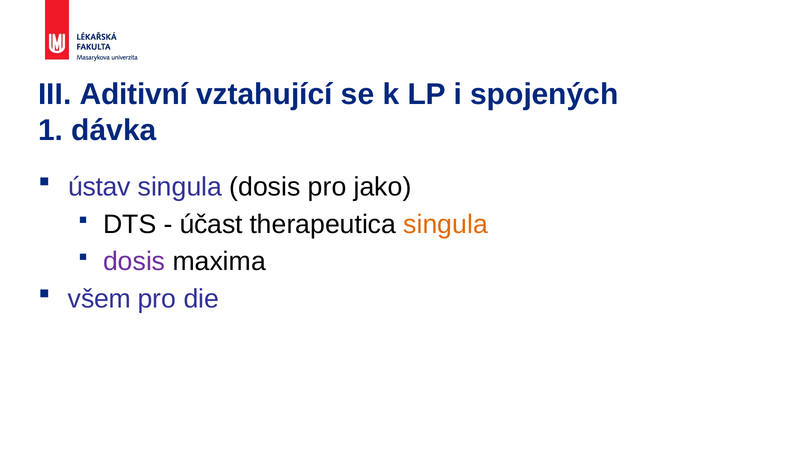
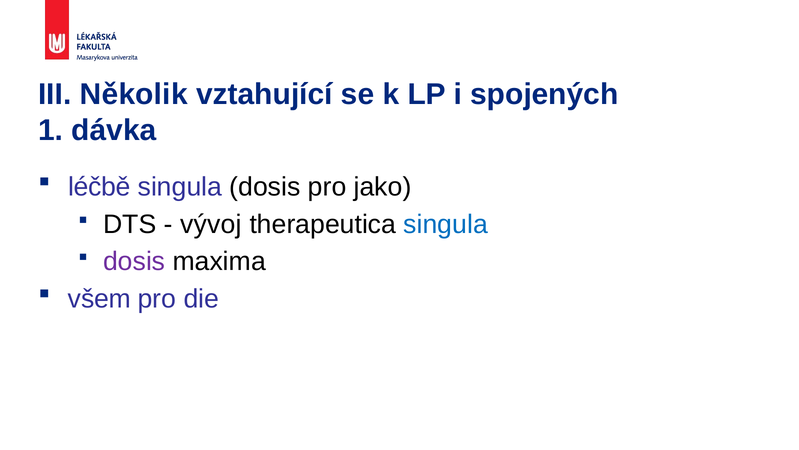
Aditivní: Aditivní -> Několik
ústav: ústav -> léčbě
účast: účast -> vývoj
singula at (446, 224) colour: orange -> blue
